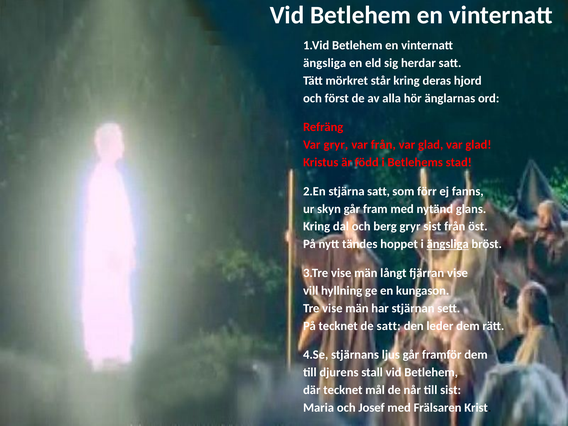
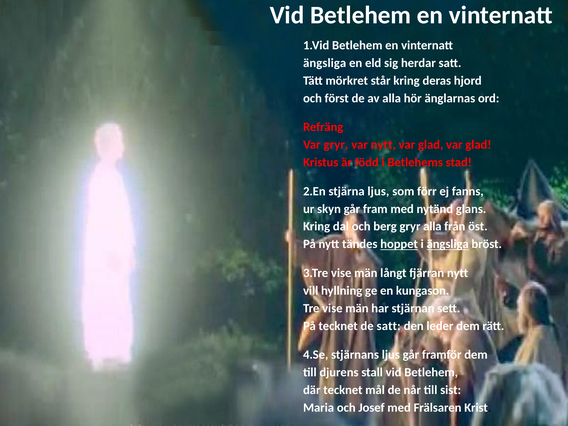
var från: från -> nytt
stjärna satt: satt -> ljus
gryr sist: sist -> alla
hoppet underline: none -> present
fjärran vise: vise -> nytt
